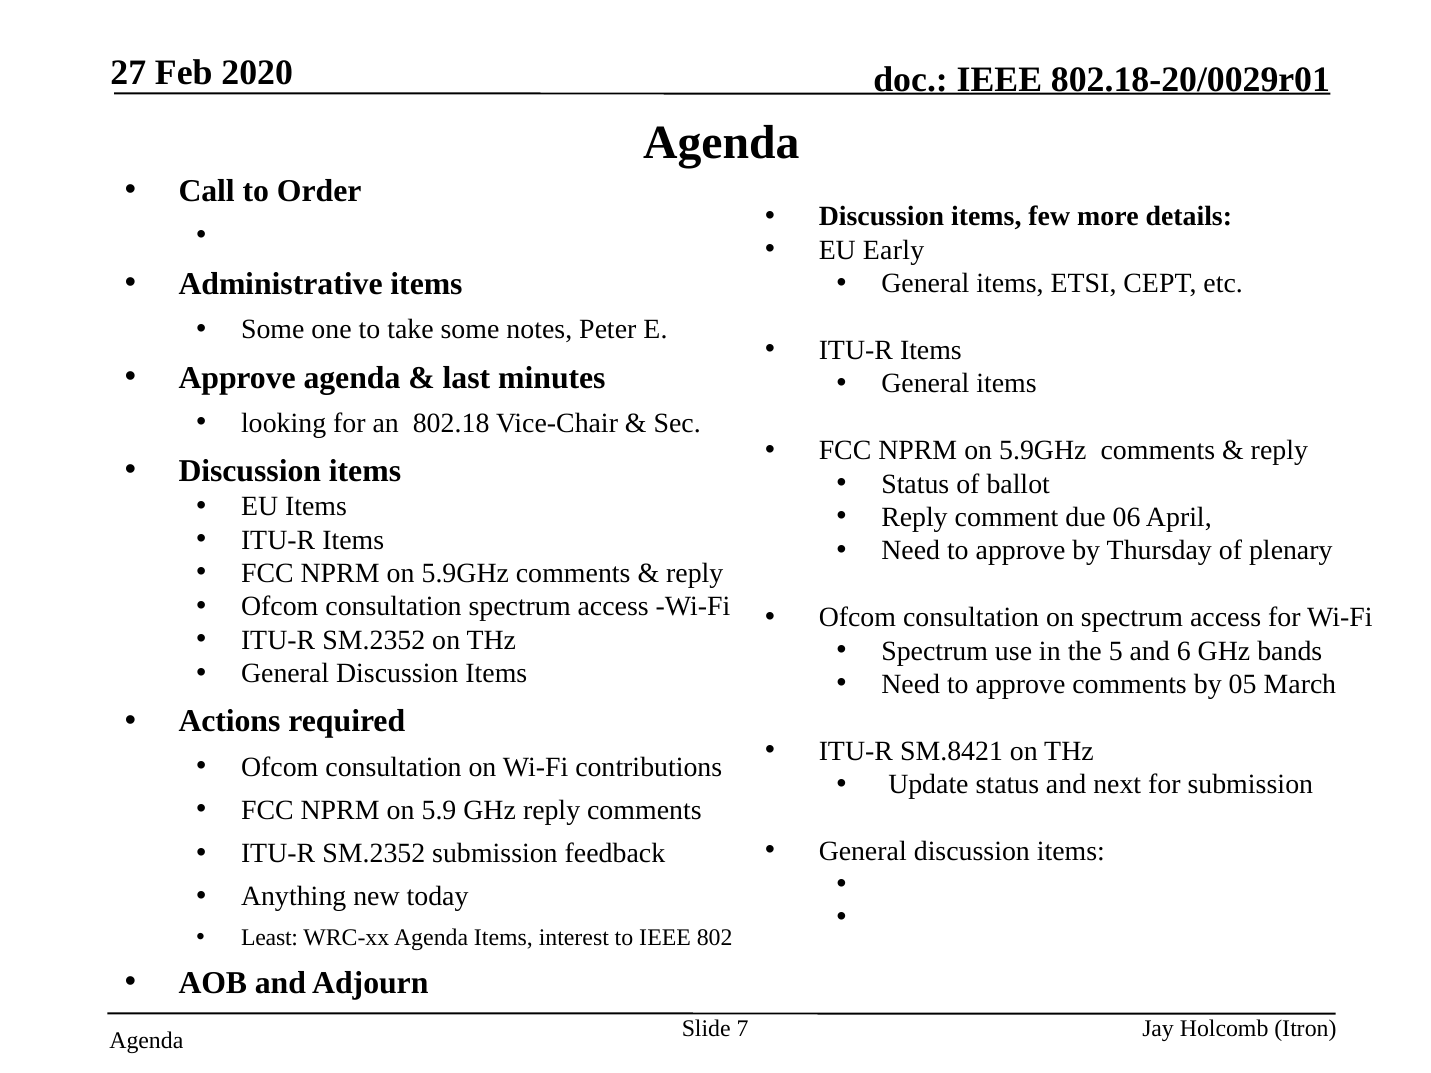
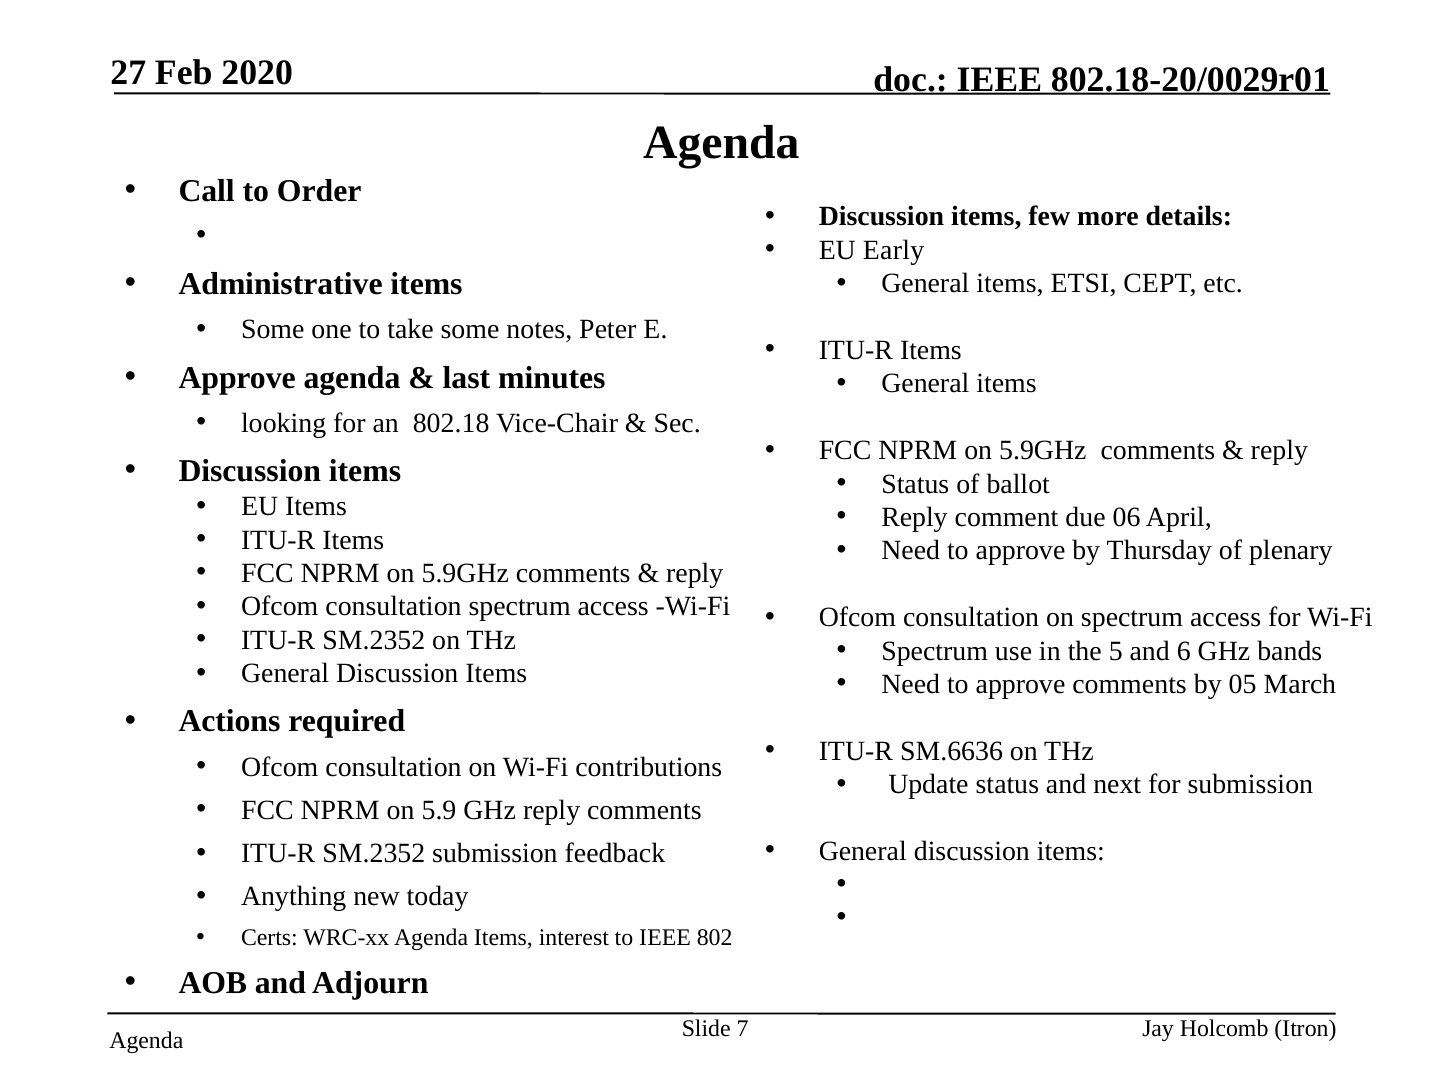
SM.8421: SM.8421 -> SM.6636
Least: Least -> Certs
